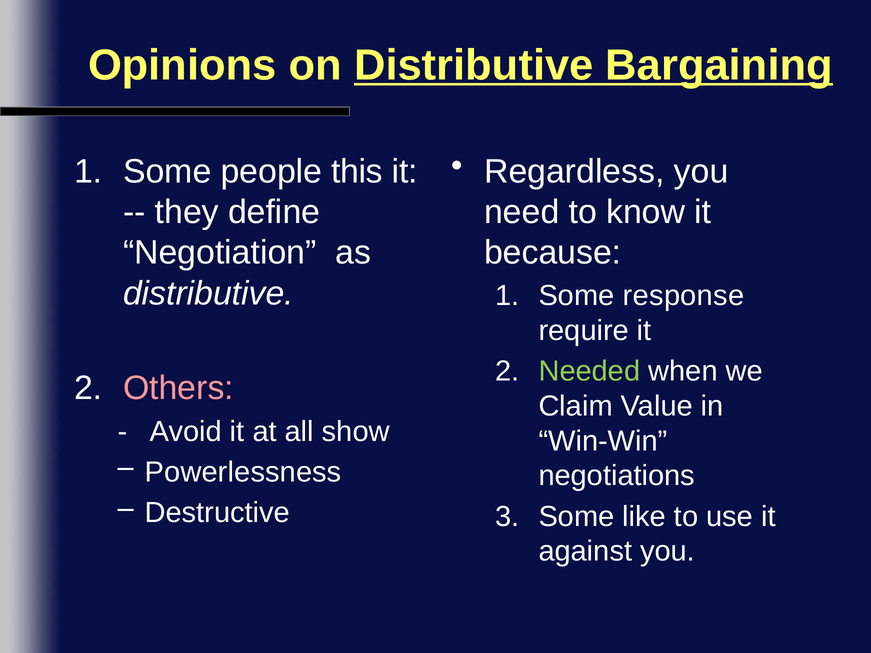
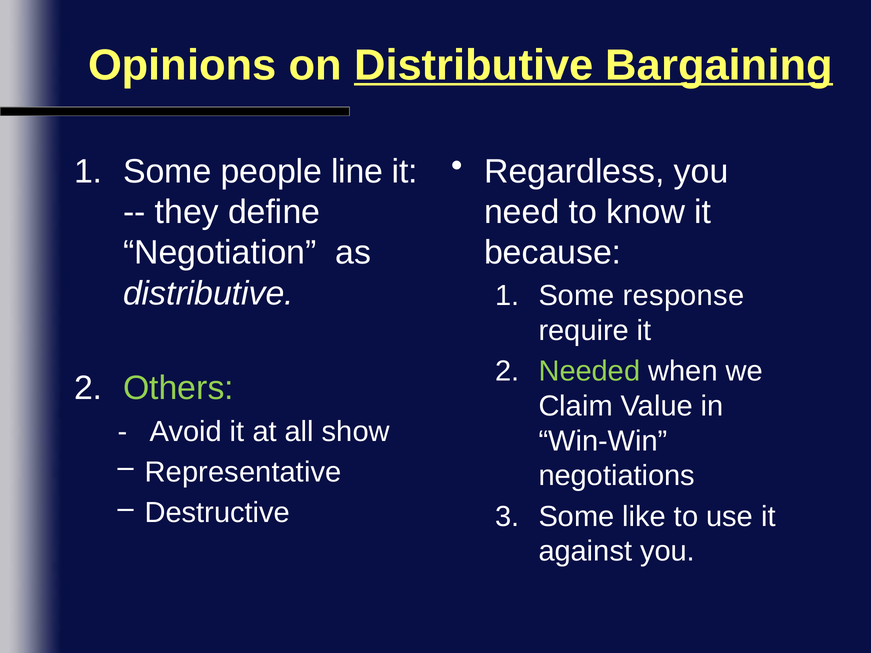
this: this -> line
Others colour: pink -> light green
Powerlessness: Powerlessness -> Representative
